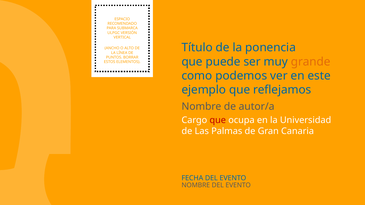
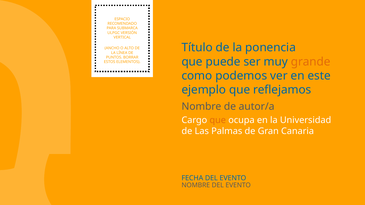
que at (218, 120) colour: red -> orange
